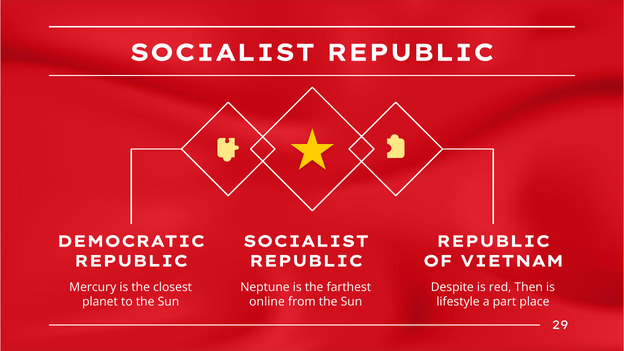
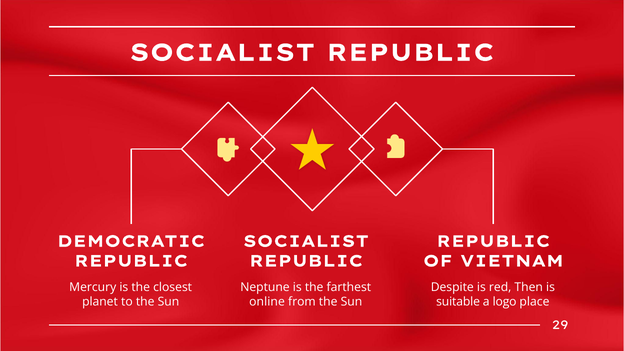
lifestyle: lifestyle -> suitable
part: part -> logo
